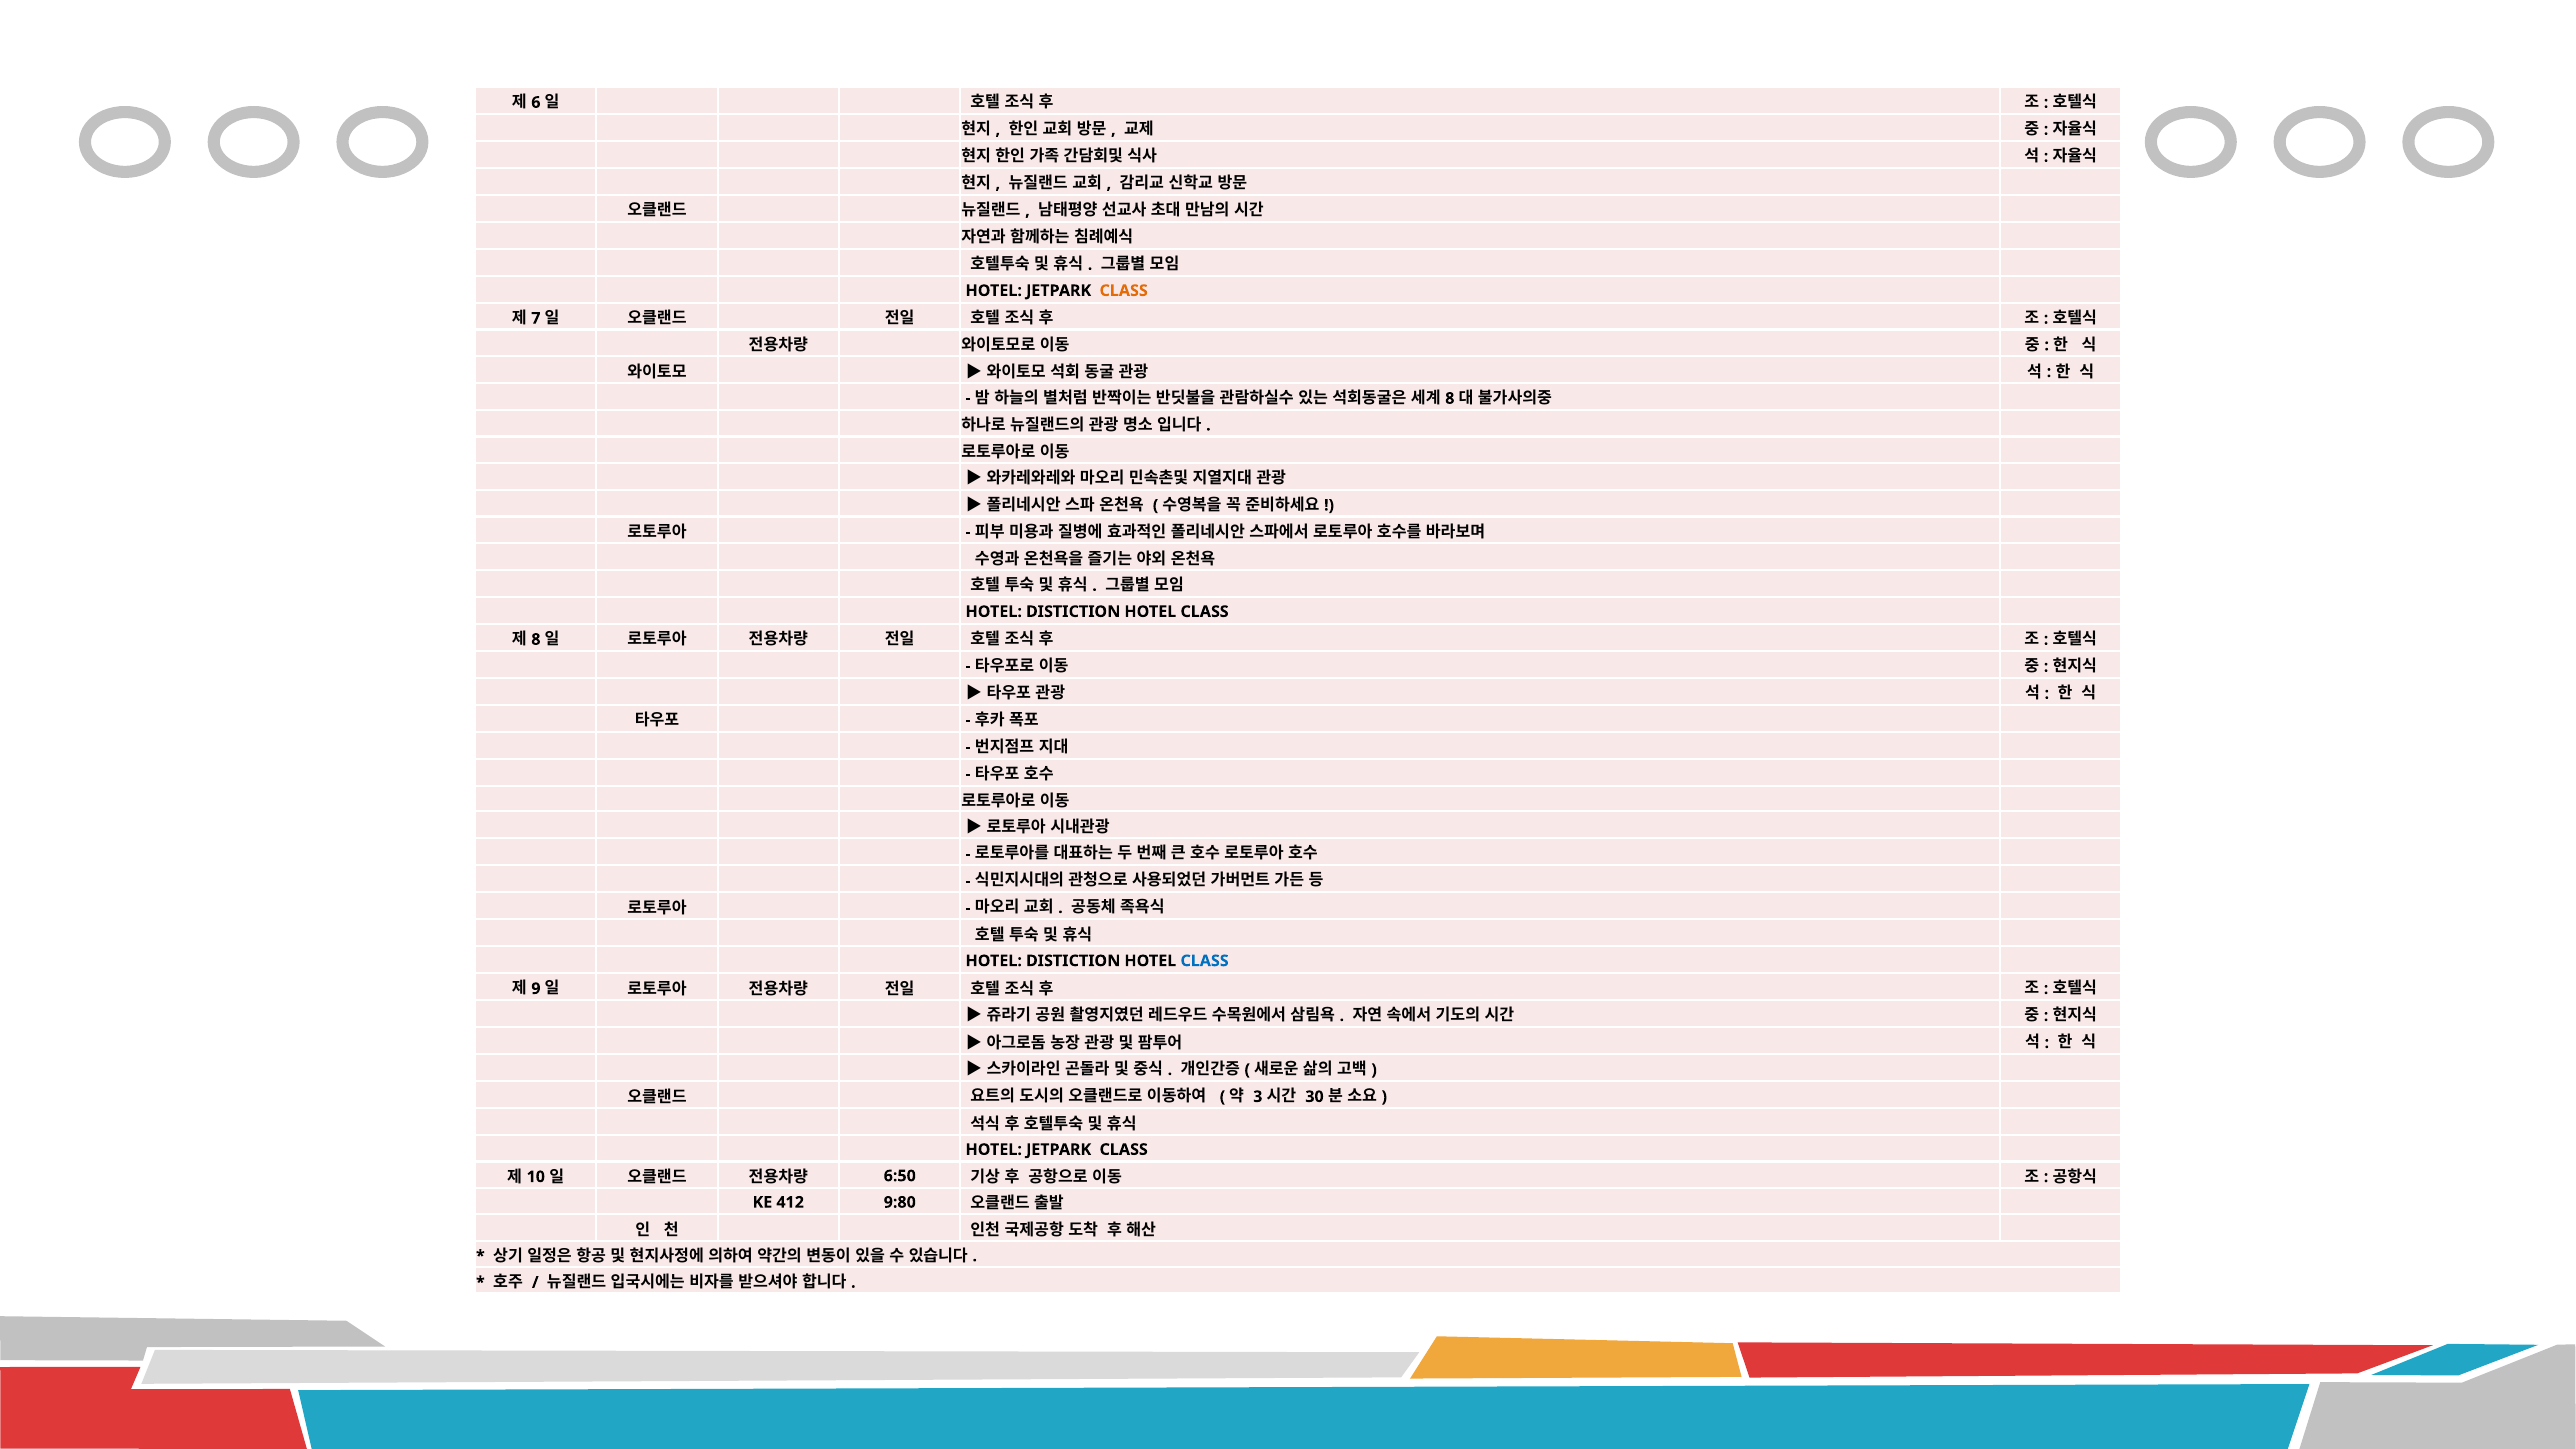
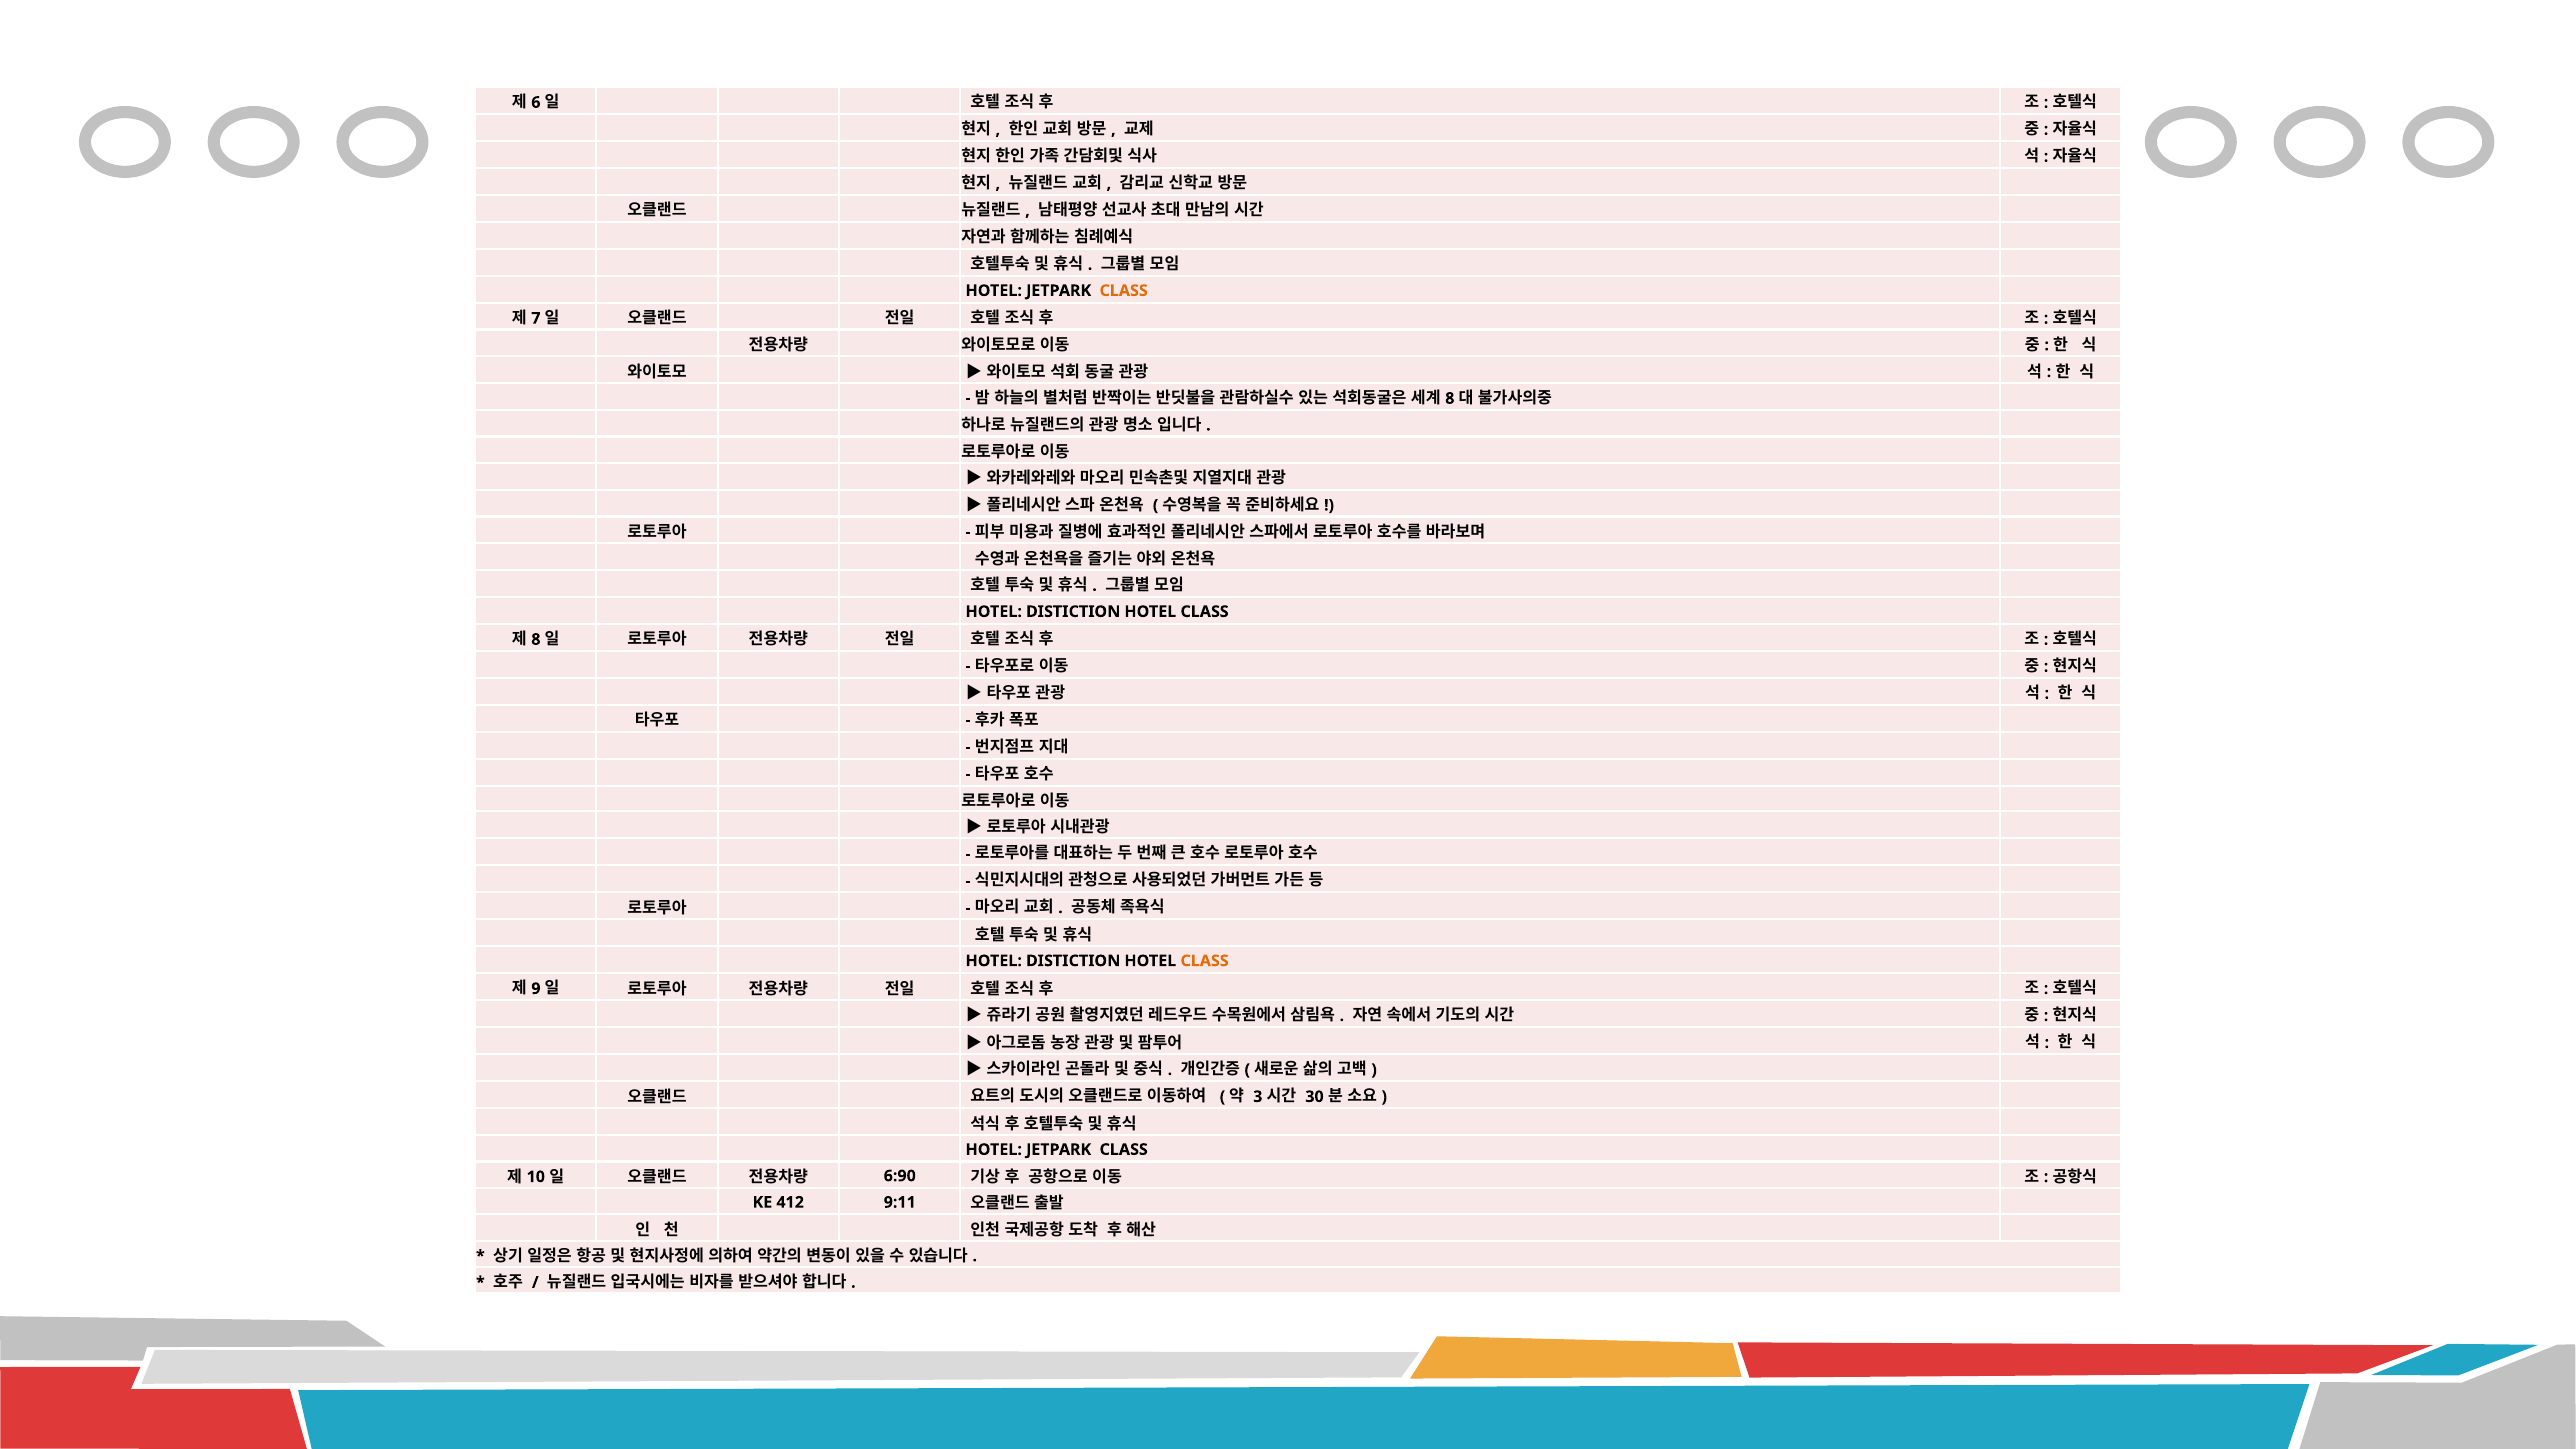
CLASS at (1205, 961) colour: blue -> orange
6:50: 6:50 -> 6:90
9:80: 9:80 -> 9:11
